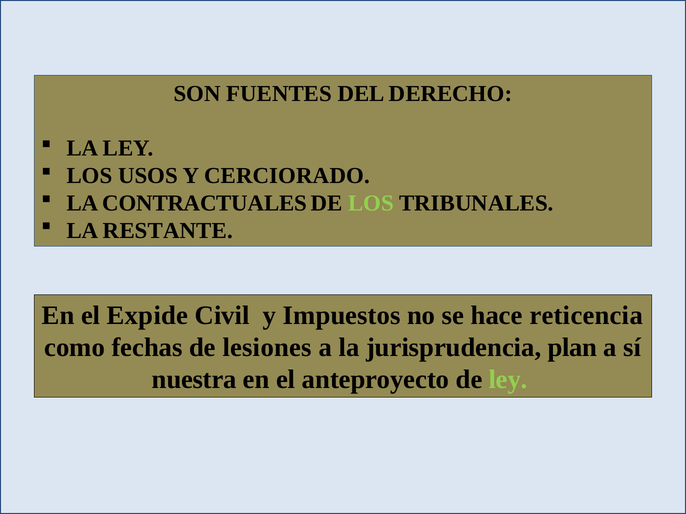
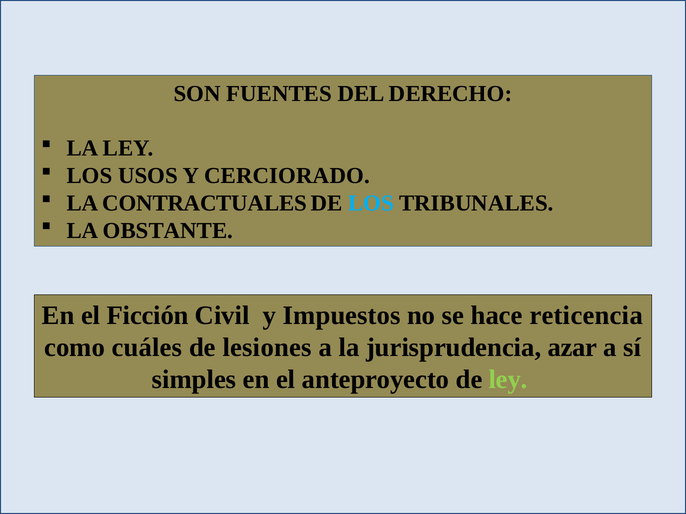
LOS at (371, 203) colour: light green -> light blue
RESTANTE: RESTANTE -> OBSTANTE
Expide: Expide -> Ficción
fechas: fechas -> cuáles
plan: plan -> azar
nuestra: nuestra -> simples
